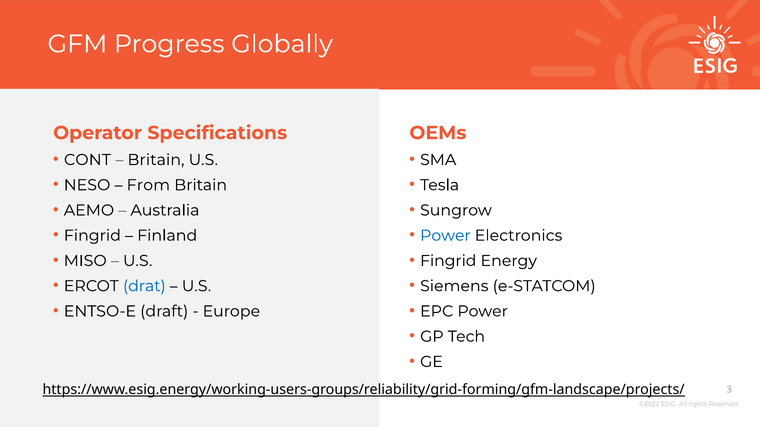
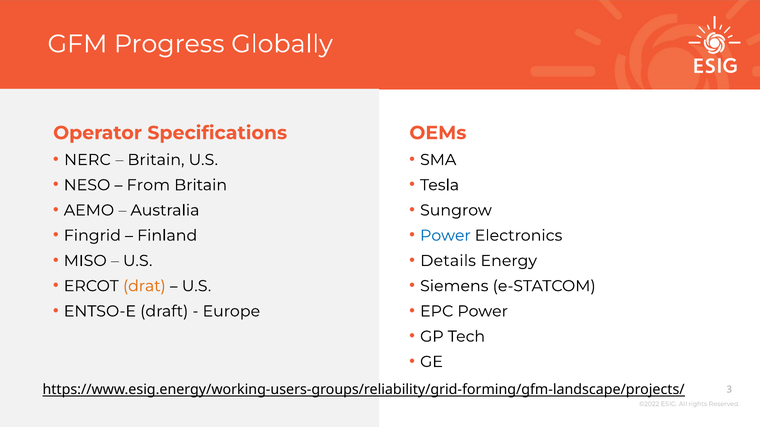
CONT: CONT -> NERC
Fingrid at (448, 261): Fingrid -> Details
drat colour: blue -> orange
